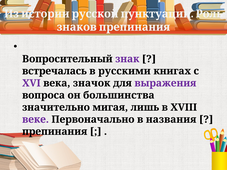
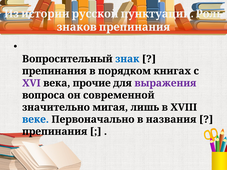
знак colour: purple -> blue
встречалась at (54, 71): встречалась -> препинания
русскими: русскими -> порядком
значок: значок -> прочие
большинства: большинства -> современной
веке colour: purple -> blue
